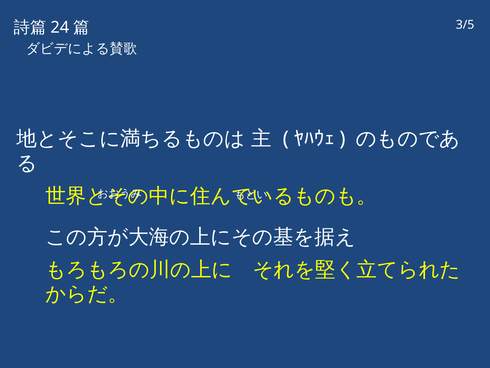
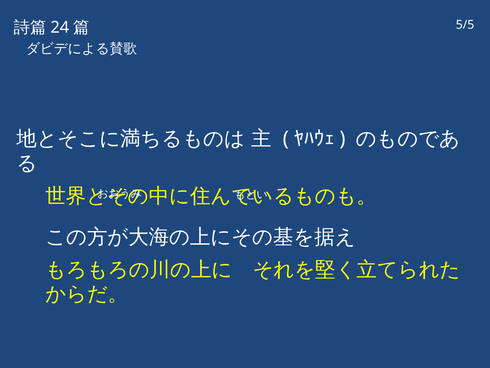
3/5: 3/5 -> 5/5
